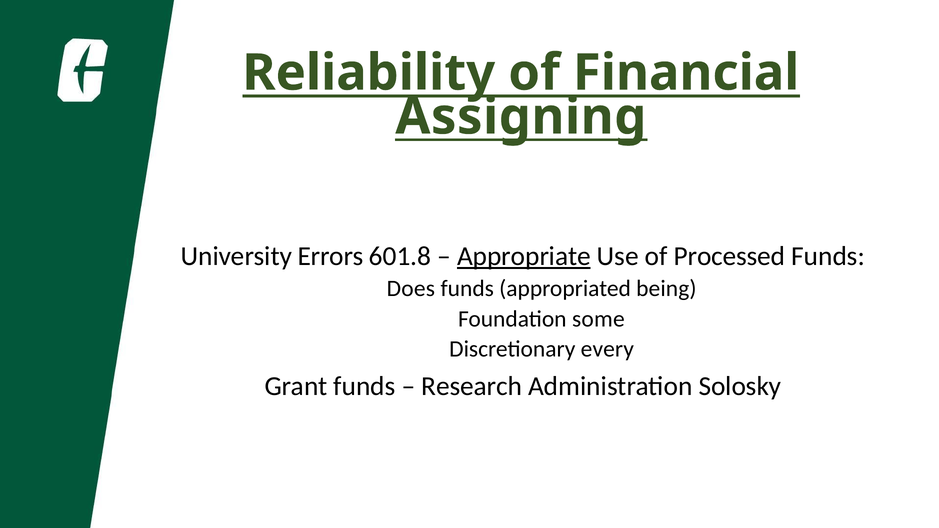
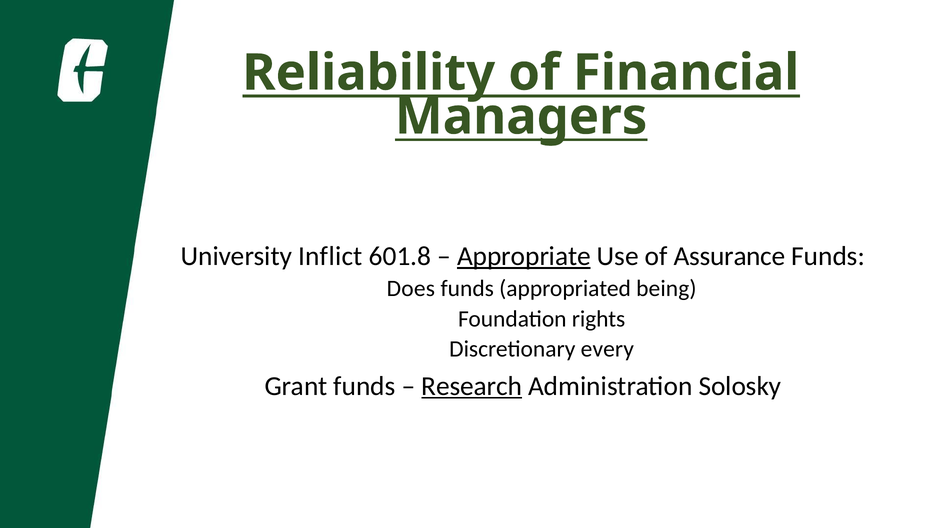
Assigning: Assigning -> Managers
Errors: Errors -> Inflict
Processed: Processed -> Assurance
some: some -> rights
Research underline: none -> present
